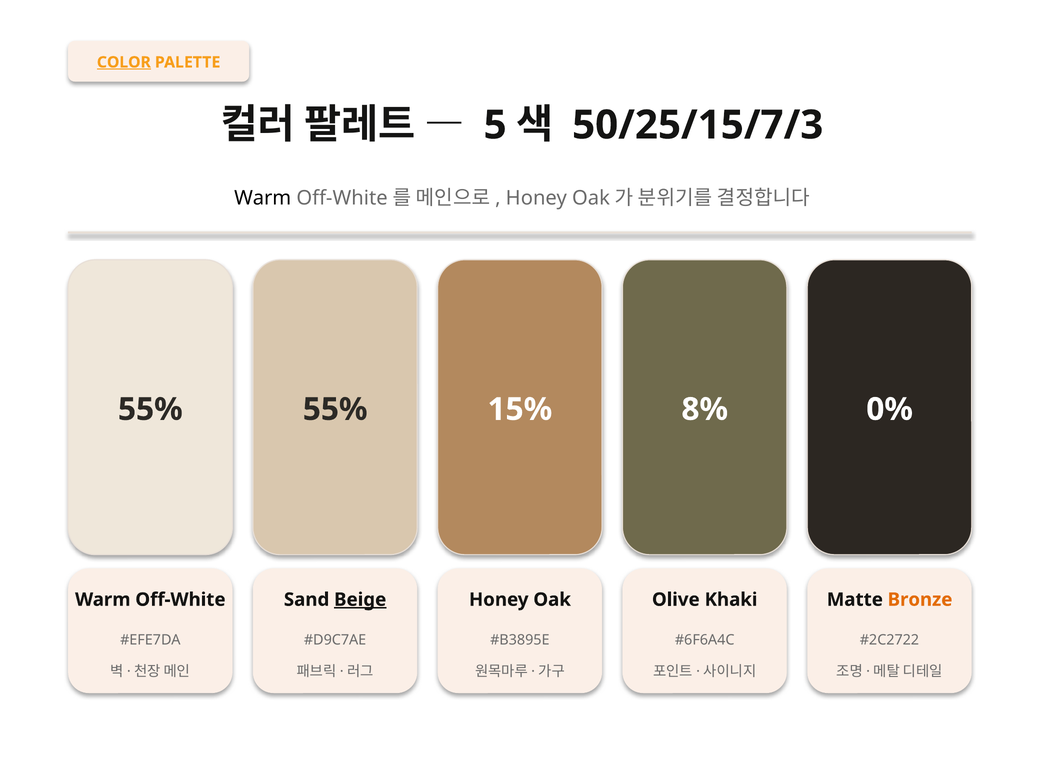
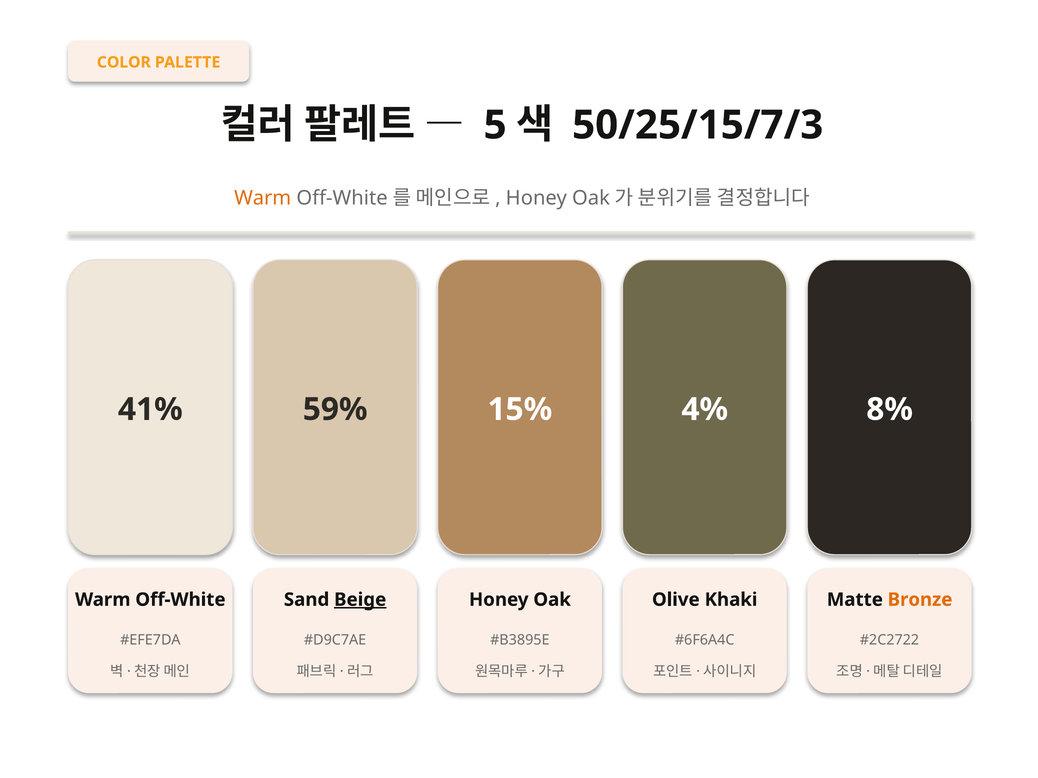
COLOR underline: present -> none
Warm at (263, 198) colour: black -> orange
55% at (150, 410): 55% -> 41%
55% at (335, 410): 55% -> 59%
8%: 8% -> 4%
0%: 0% -> 8%
